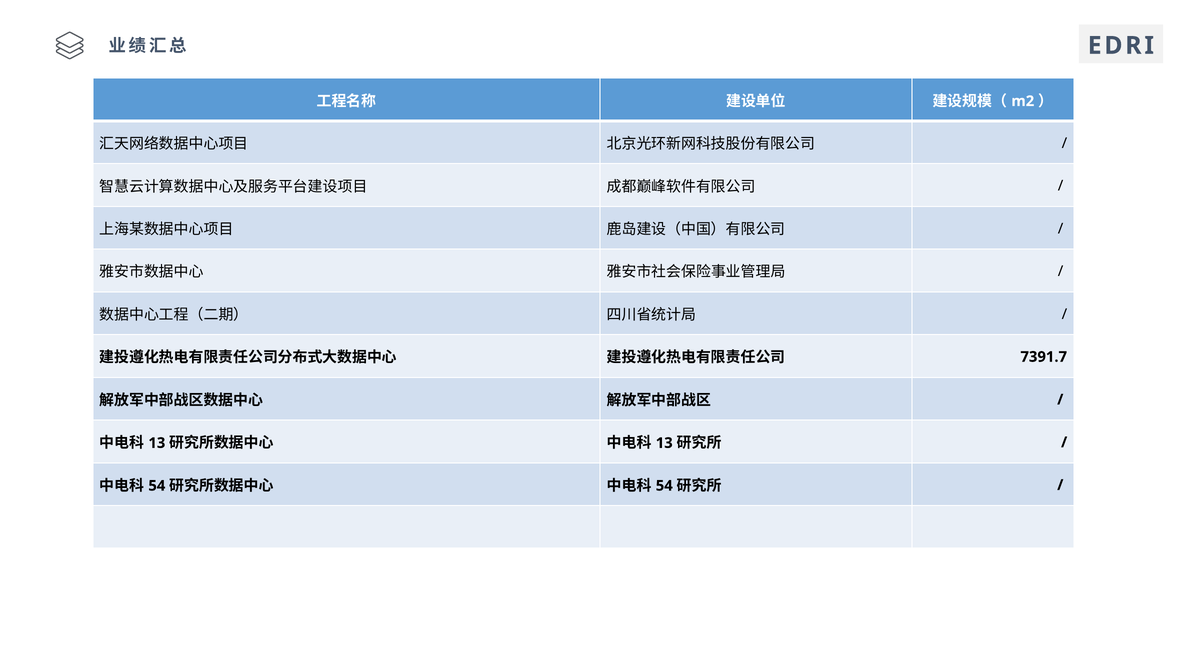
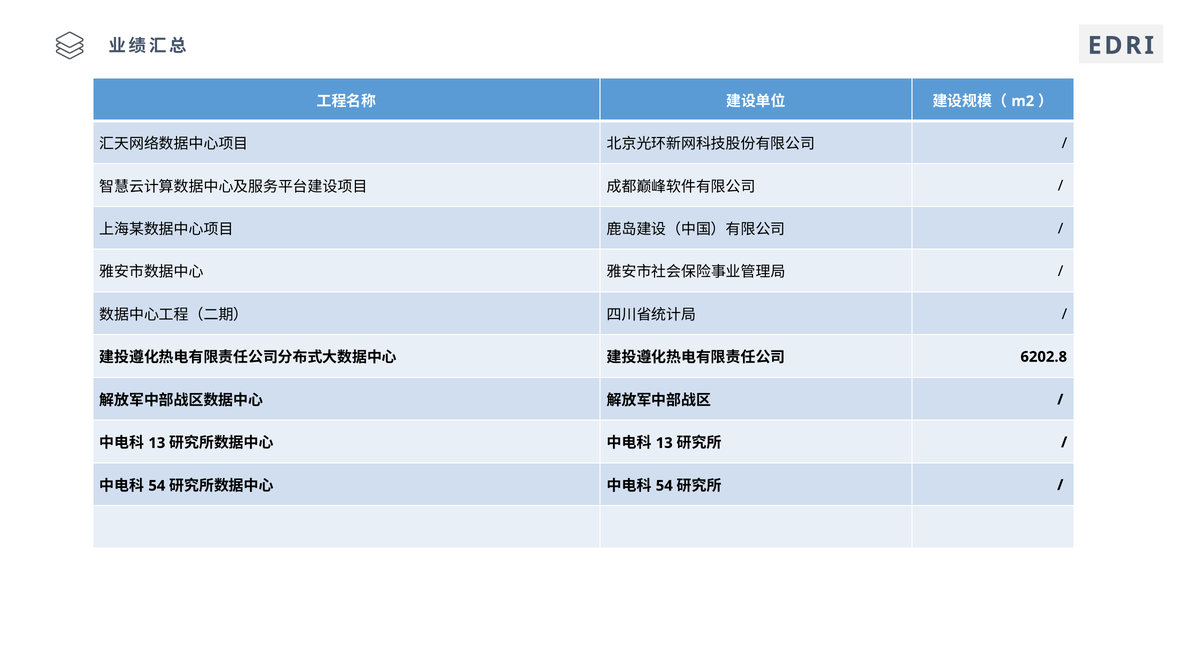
7391.7: 7391.7 -> 6202.8
